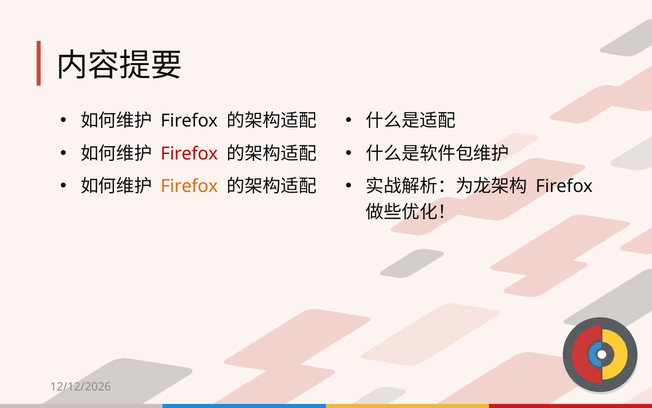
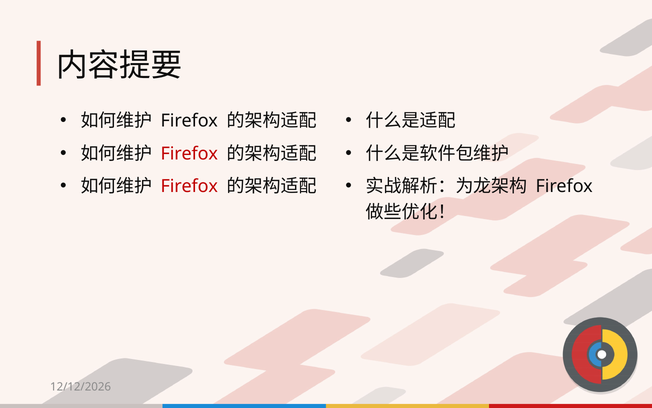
Firefox at (189, 186) colour: orange -> red
